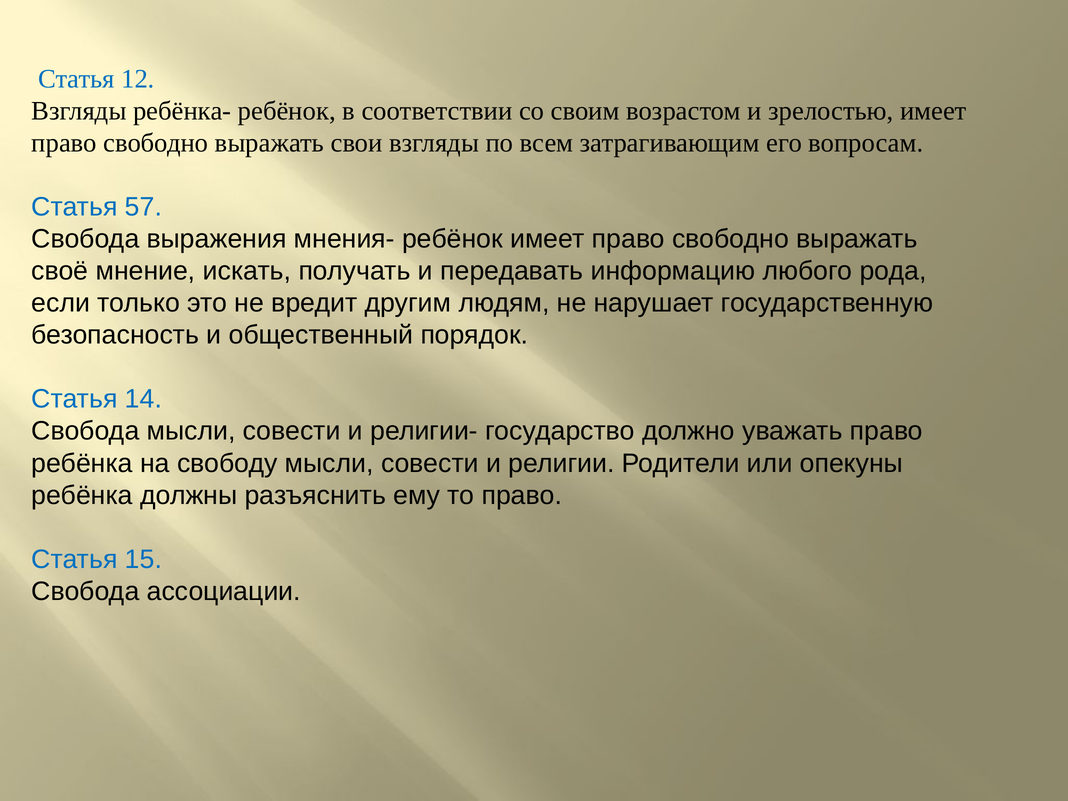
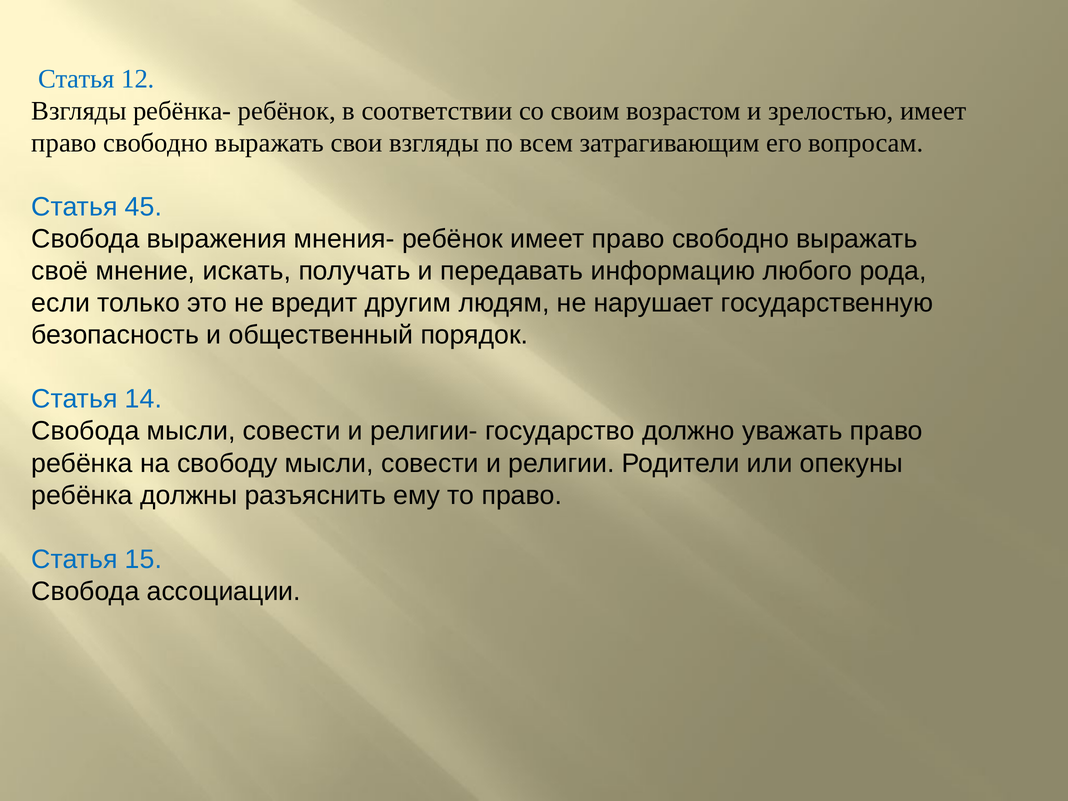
57: 57 -> 45
